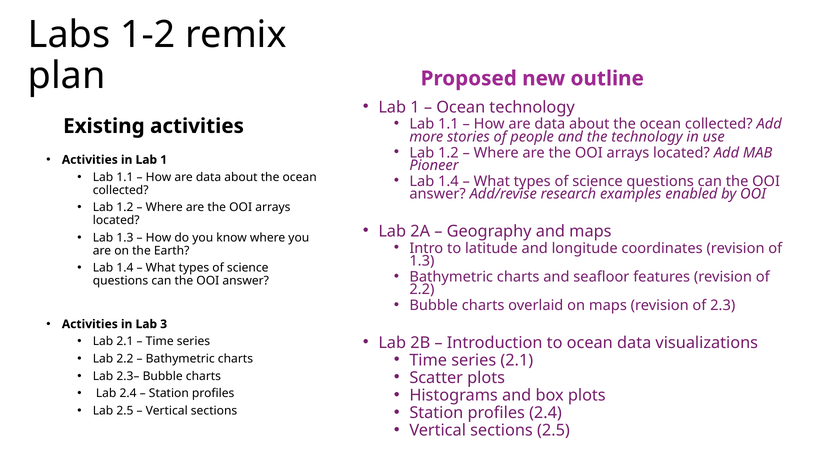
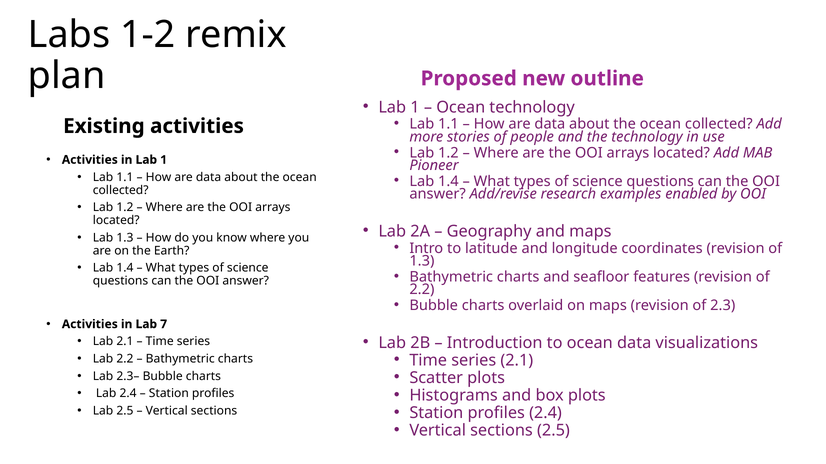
3: 3 -> 7
